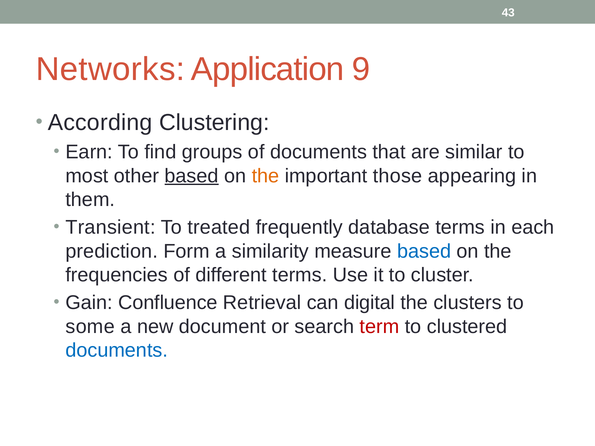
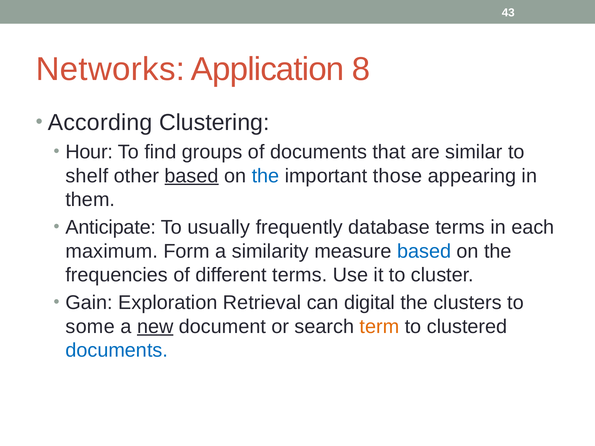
9: 9 -> 8
Earn: Earn -> Hour
most: most -> shelf
the at (265, 176) colour: orange -> blue
Transient: Transient -> Anticipate
treated: treated -> usually
prediction: prediction -> maximum
Confluence: Confluence -> Exploration
new underline: none -> present
term colour: red -> orange
